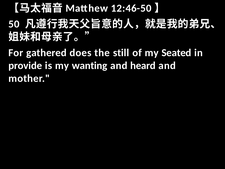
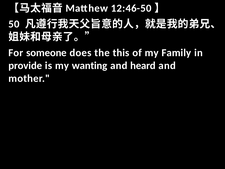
gathered: gathered -> someone
still: still -> this
Seated: Seated -> Family
